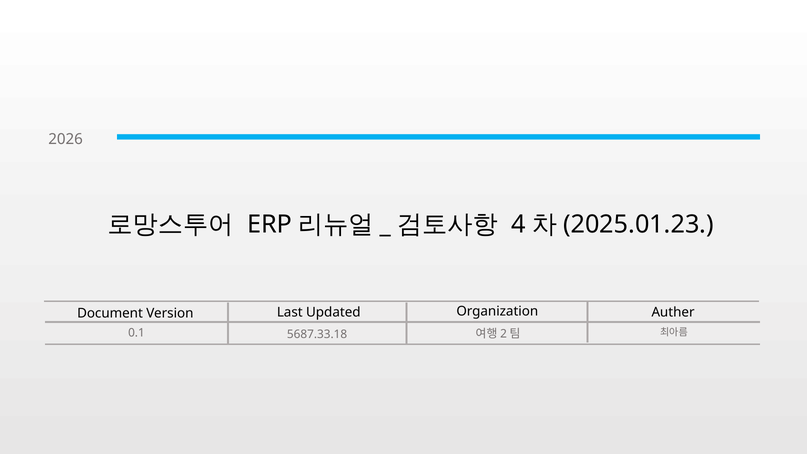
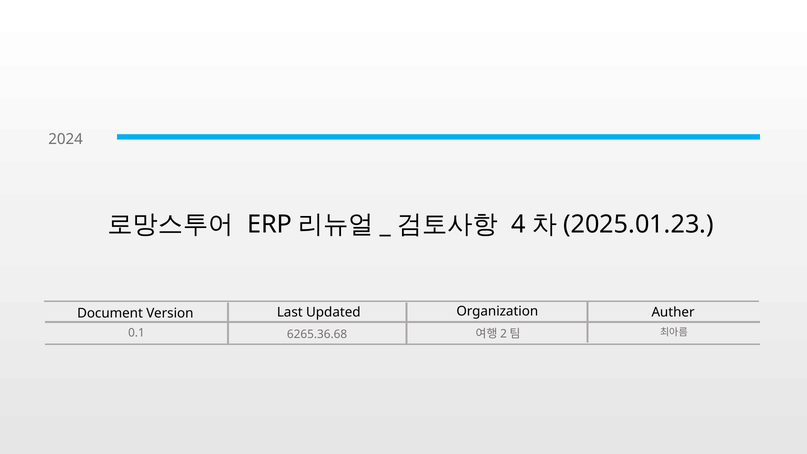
2026: 2026 -> 2024
5687.33.18: 5687.33.18 -> 6265.36.68
